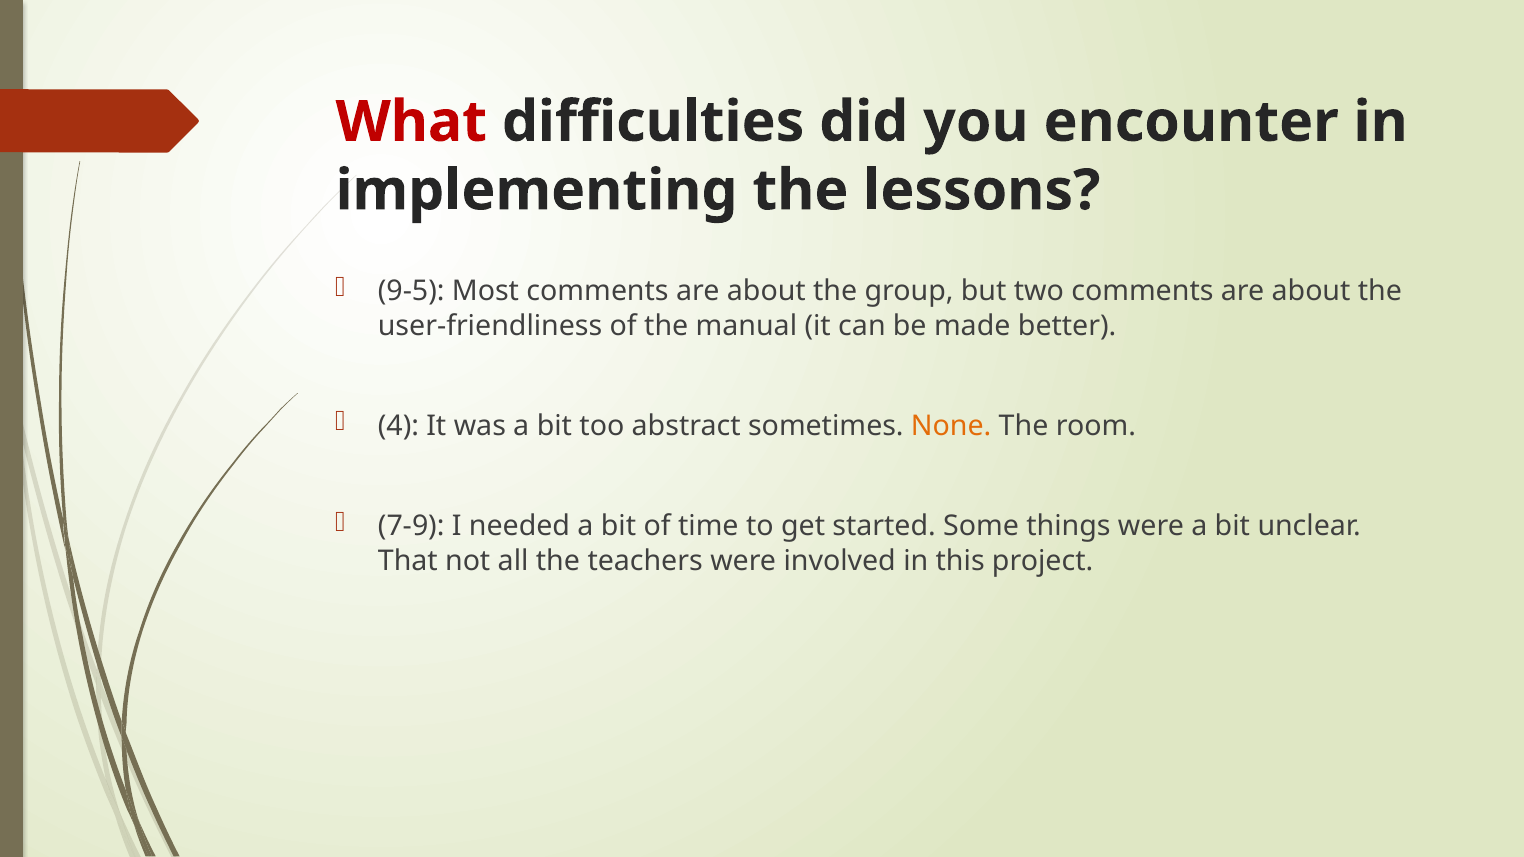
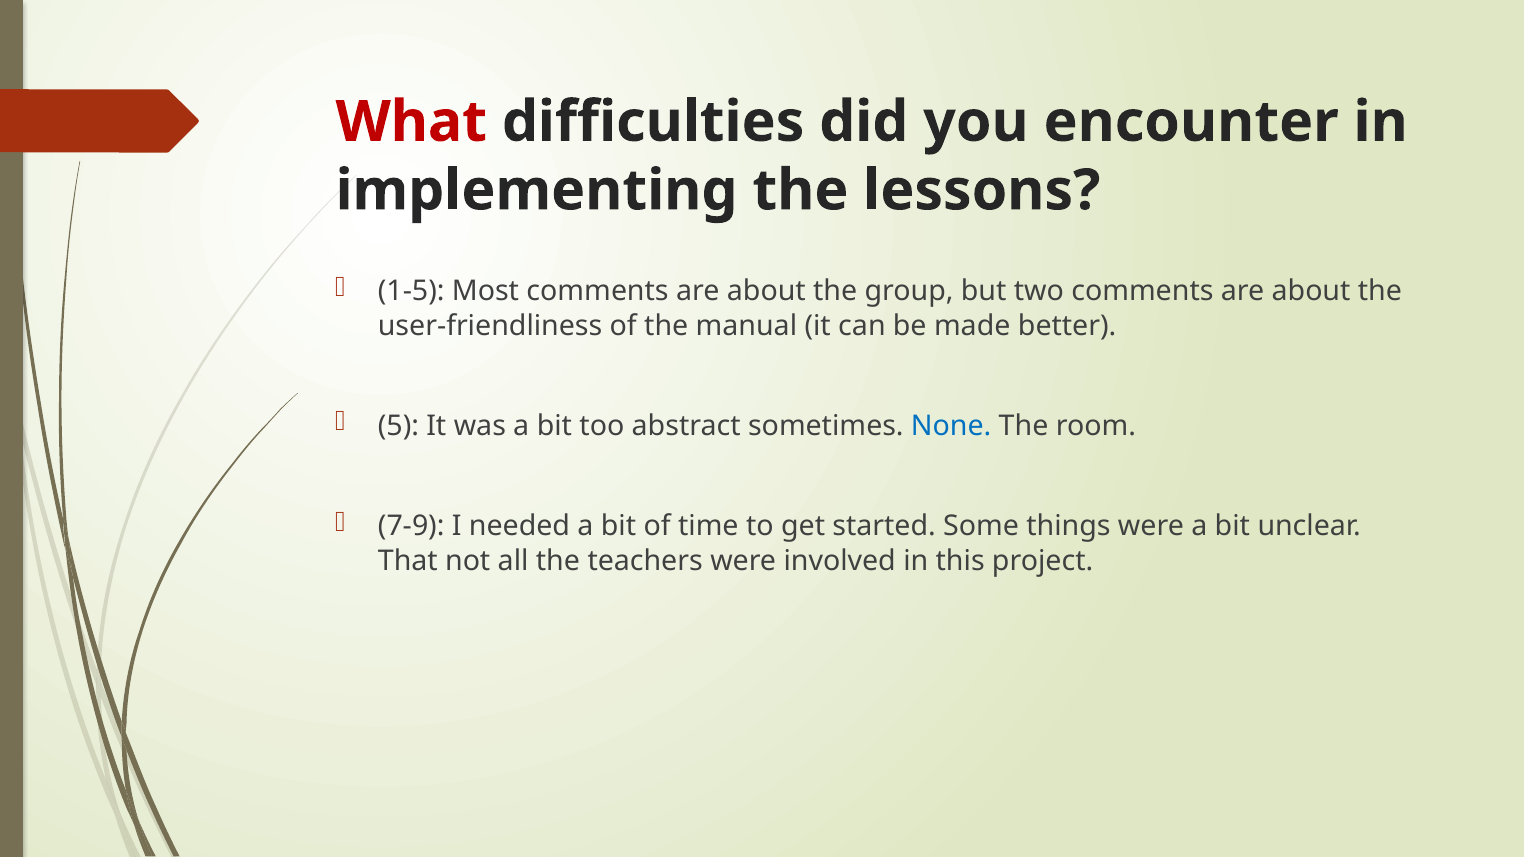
9-5: 9-5 -> 1-5
4: 4 -> 5
None colour: orange -> blue
